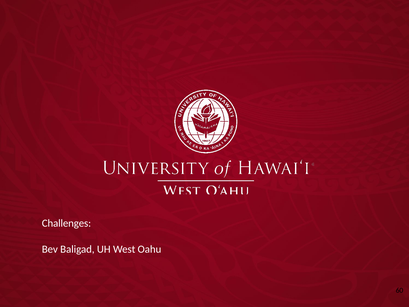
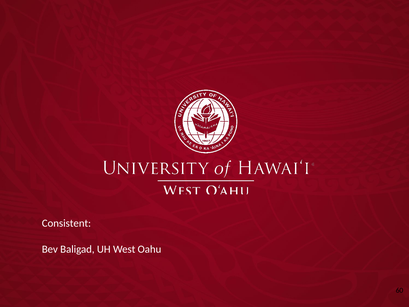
Challenges: Challenges -> Consistent
